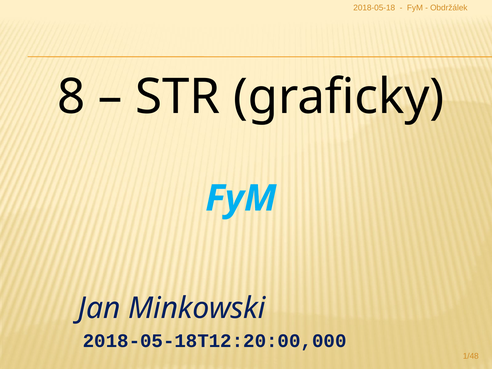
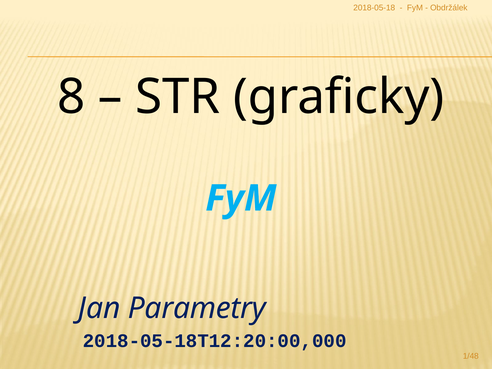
Minkowski: Minkowski -> Parametry
